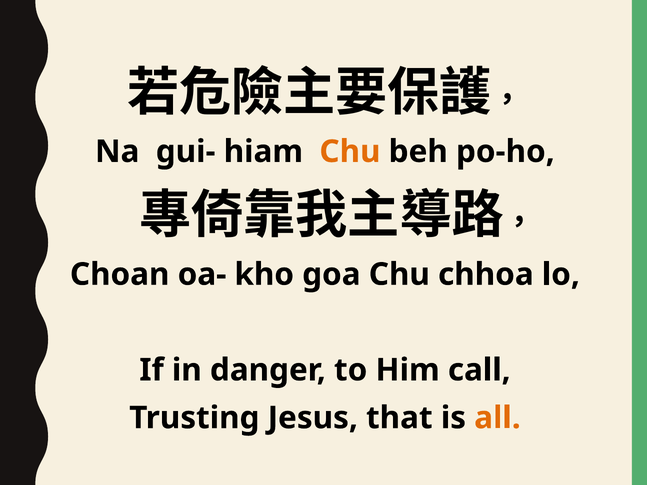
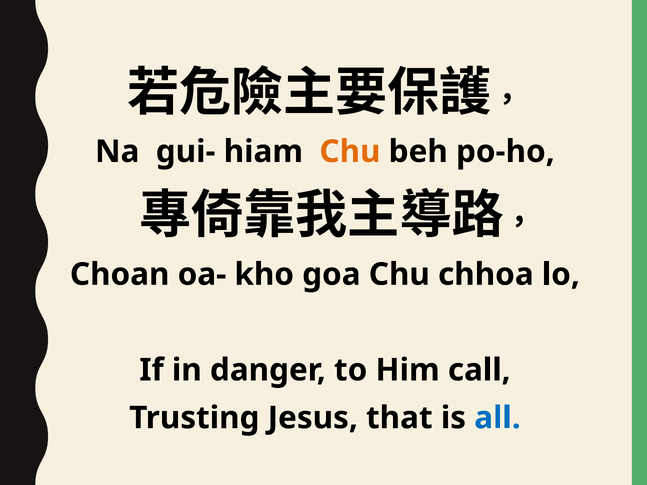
all colour: orange -> blue
